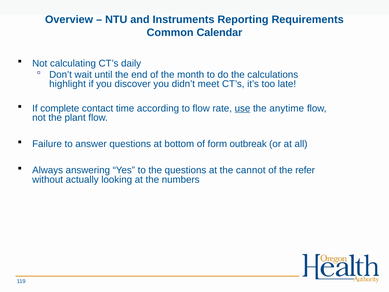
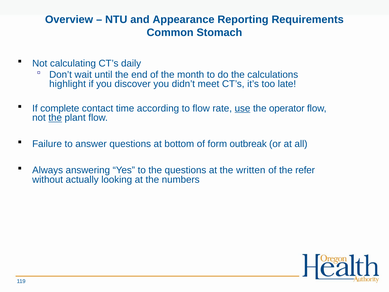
Instruments: Instruments -> Appearance
Calendar: Calendar -> Stomach
anytime: anytime -> operator
the at (55, 118) underline: none -> present
cannot: cannot -> written
